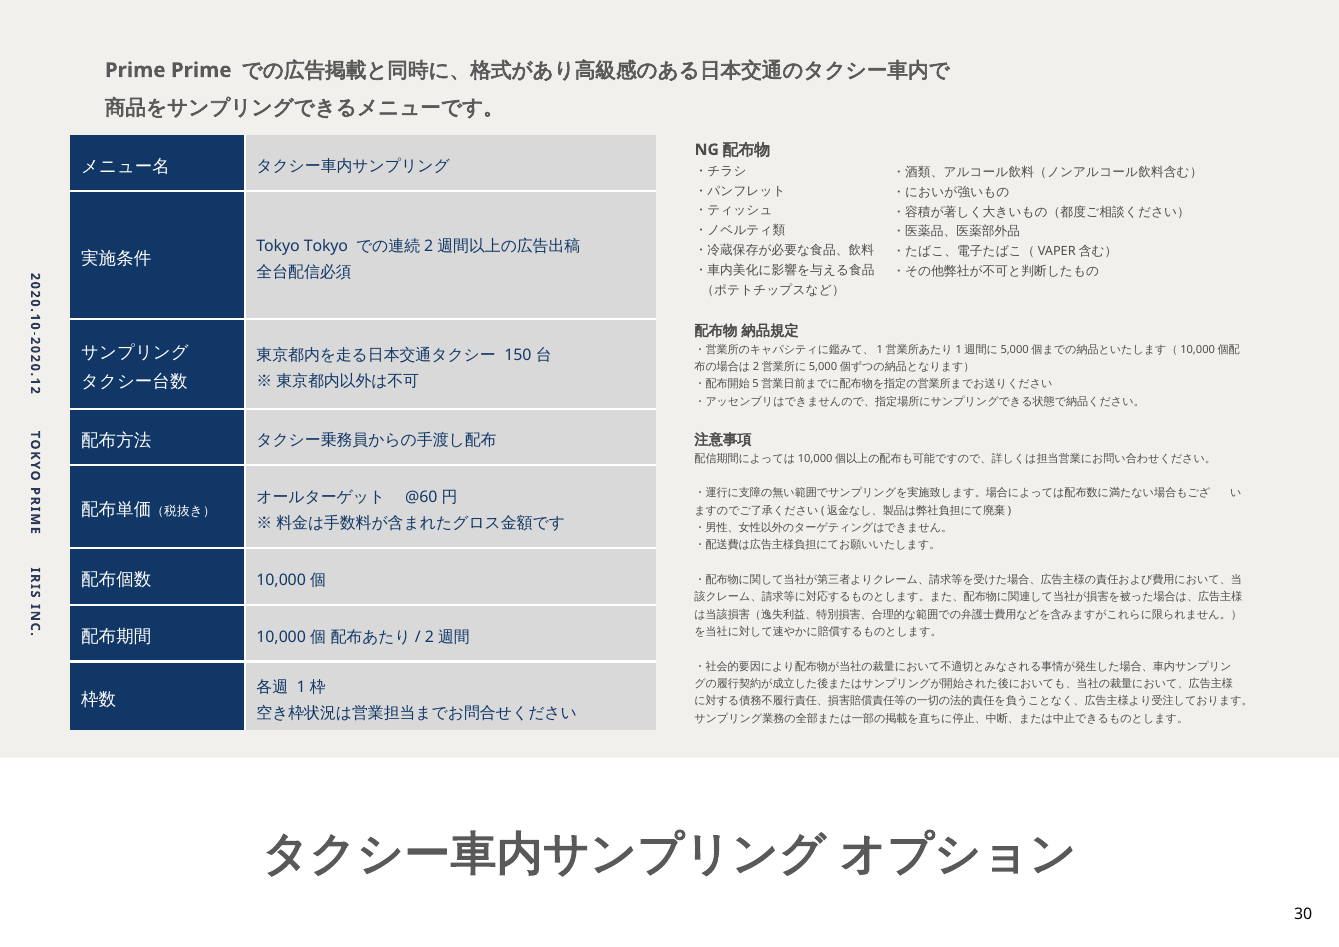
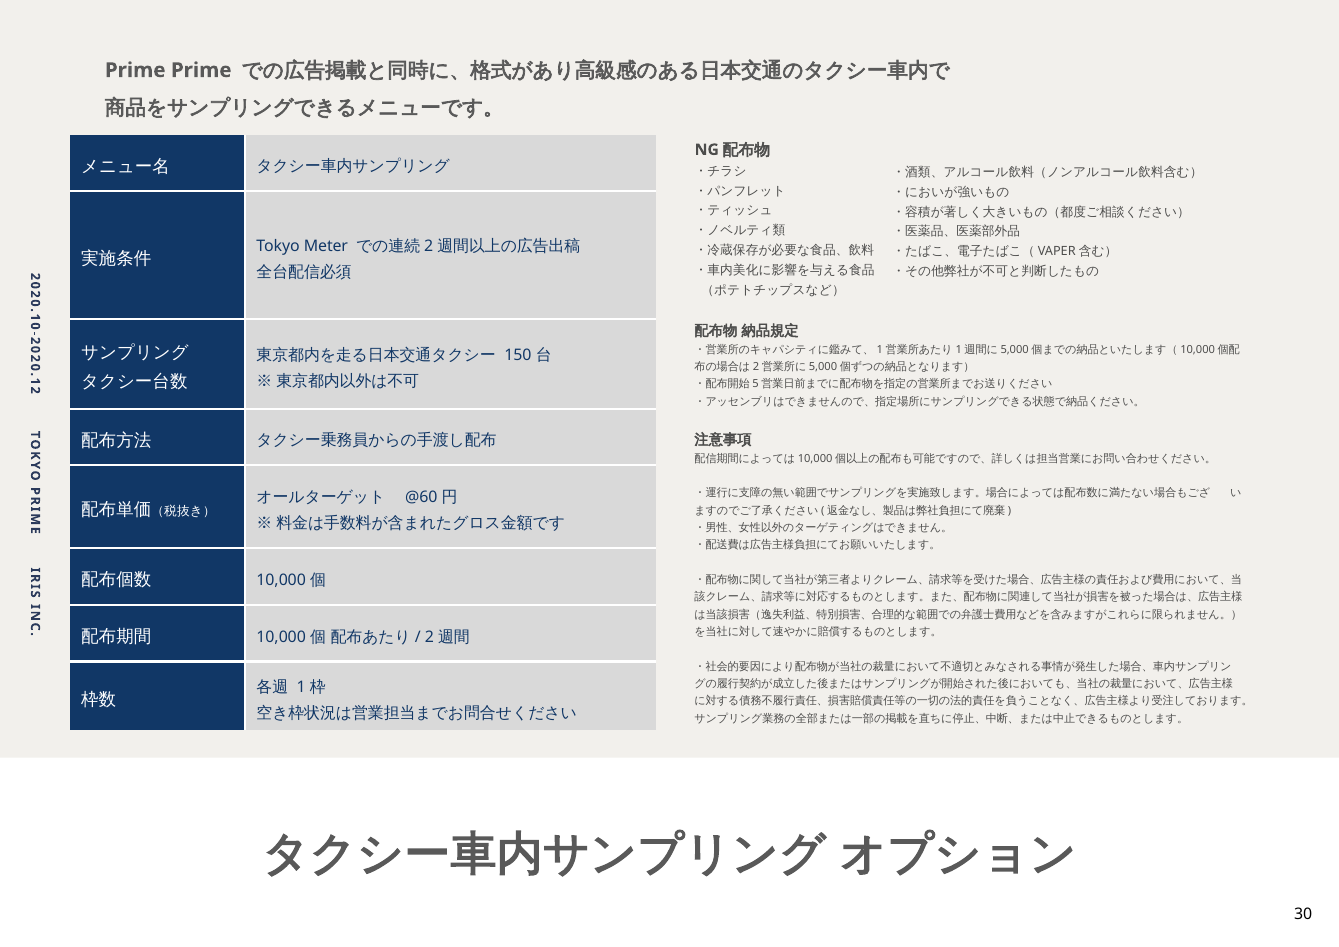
Tokyo Tokyo: Tokyo -> Meter
